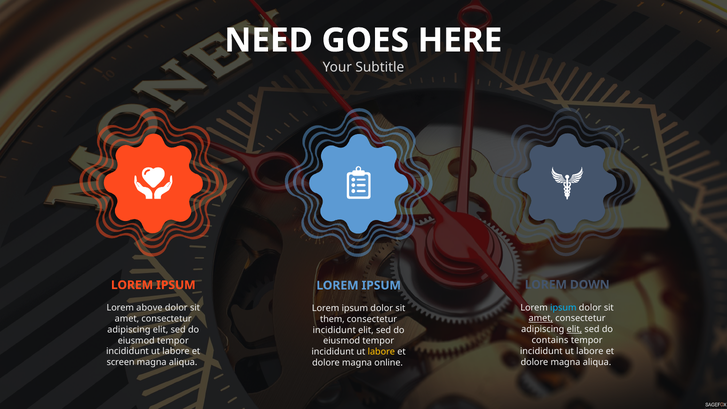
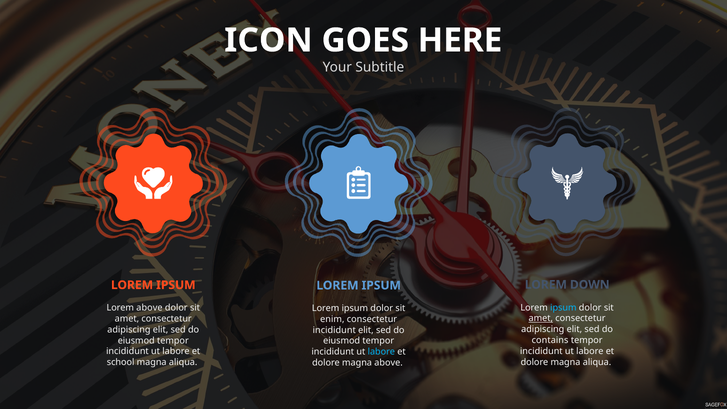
NEED: NEED -> ICON
them: them -> enim
elit at (574, 329) underline: present -> none
labore at (381, 352) colour: yellow -> light blue
screen: screen -> school
magna online: online -> above
